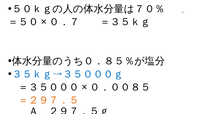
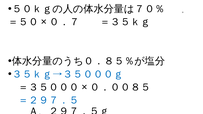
＝２９７．５ colour: orange -> blue
